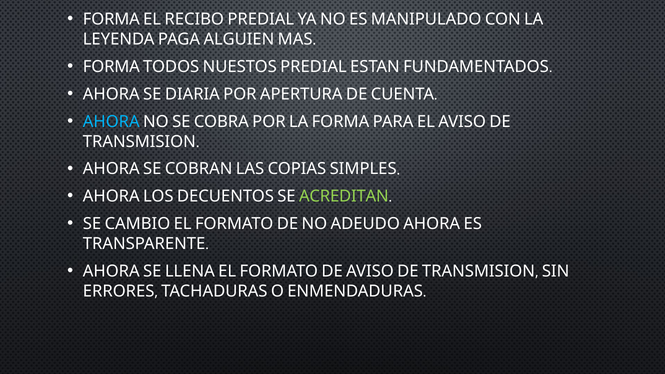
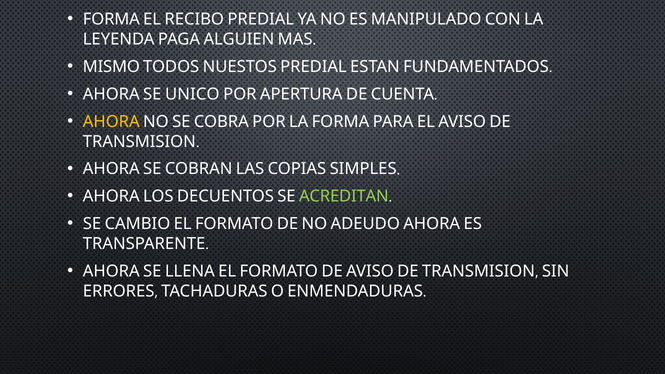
FORMA at (111, 67): FORMA -> MISMO
DIARIA: DIARIA -> UNICO
AHORA at (111, 122) colour: light blue -> yellow
